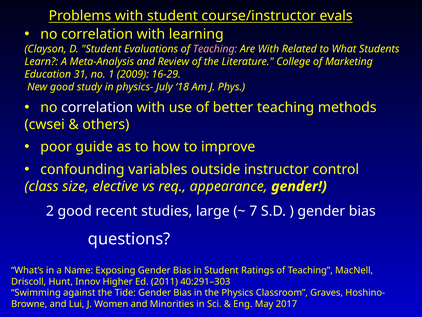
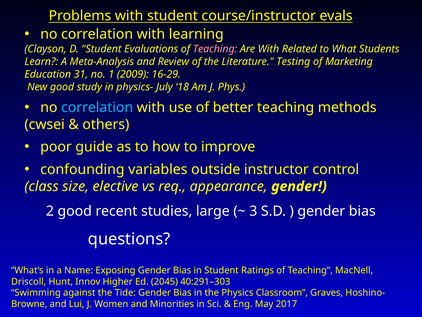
College: College -> Testing
correlation at (97, 107) colour: white -> light blue
7: 7 -> 3
2011: 2011 -> 2045
